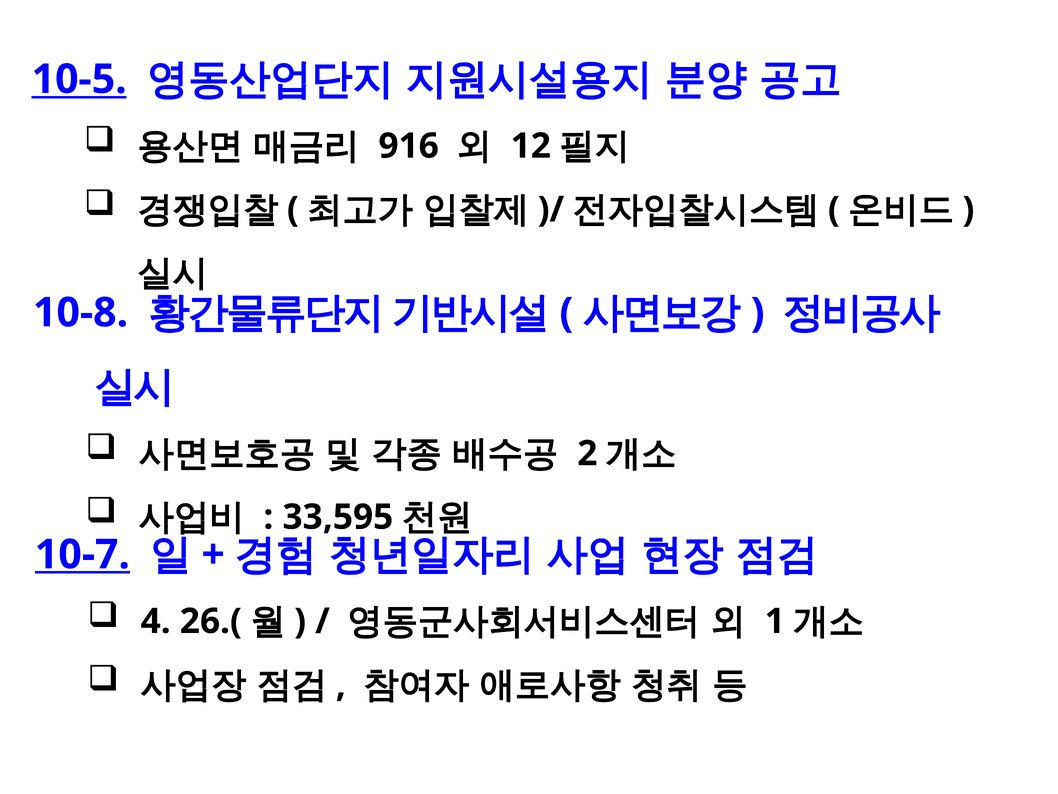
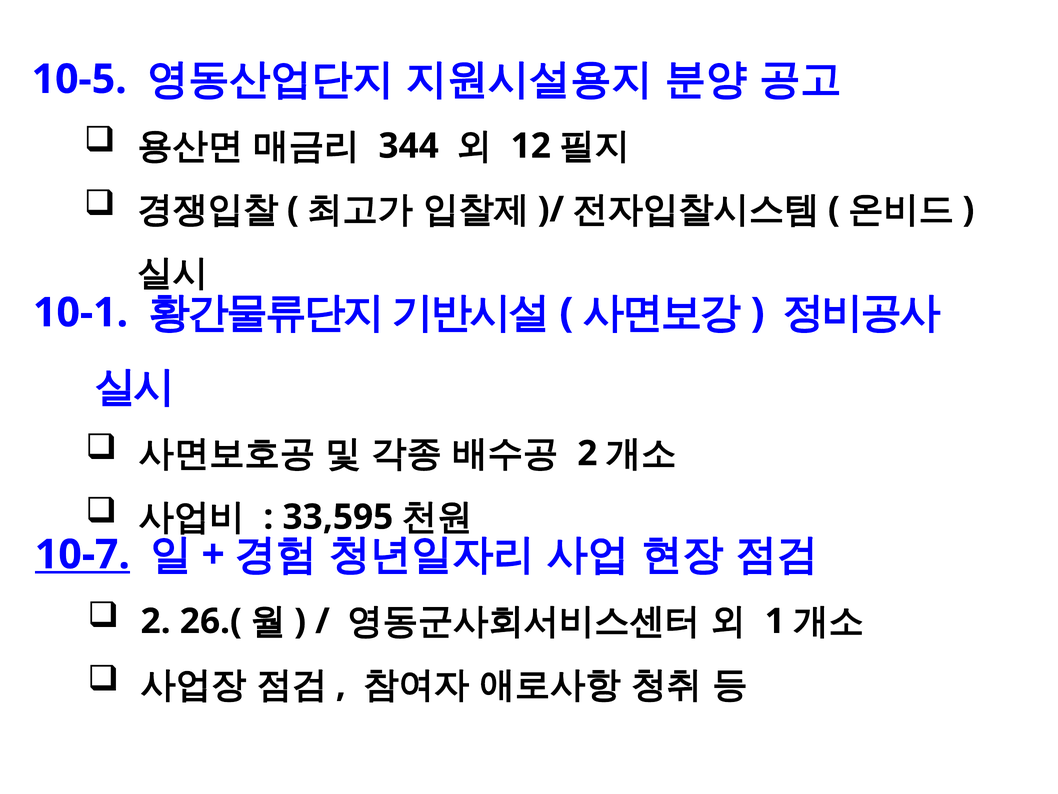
10-5 underline: present -> none
916: 916 -> 344
10-8: 10-8 -> 10-1
4 at (156, 621): 4 -> 2
